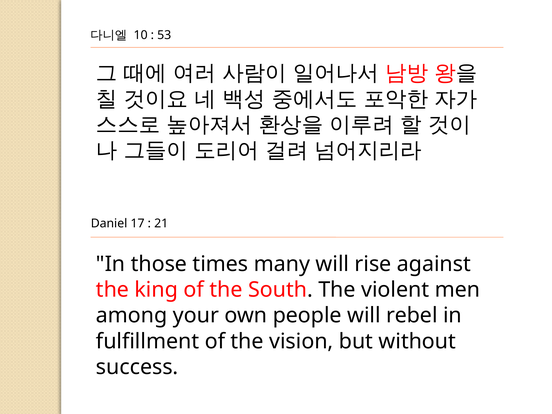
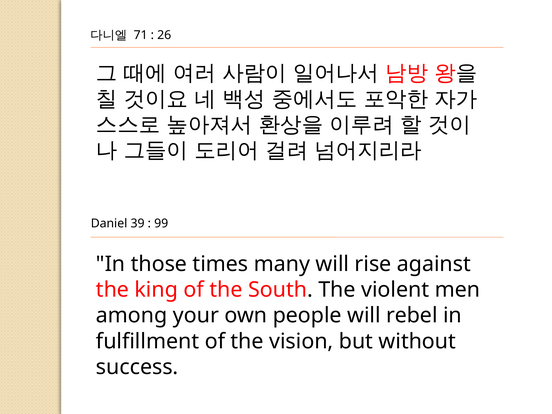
10: 10 -> 71
53: 53 -> 26
17: 17 -> 39
21: 21 -> 99
